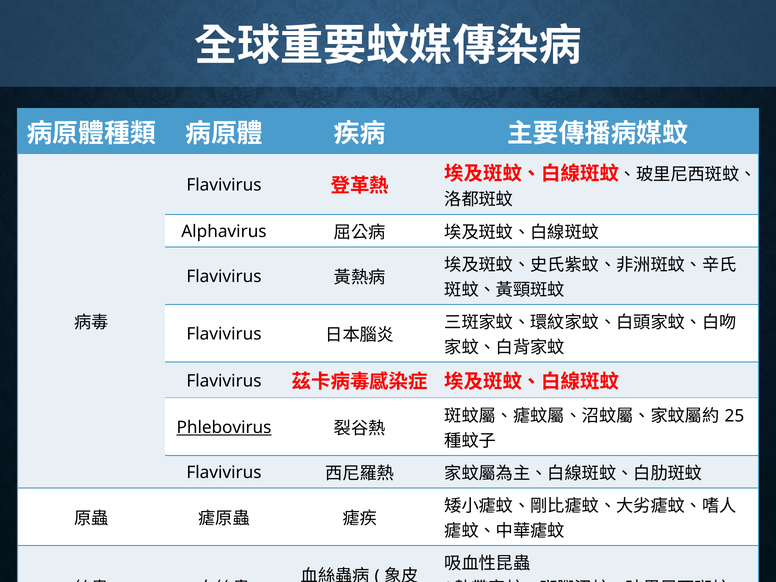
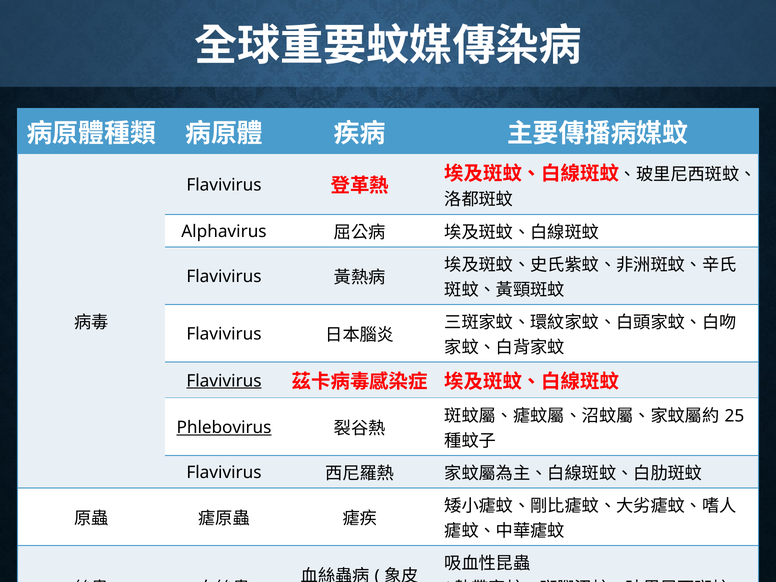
Flavivirus at (224, 381) underline: none -> present
